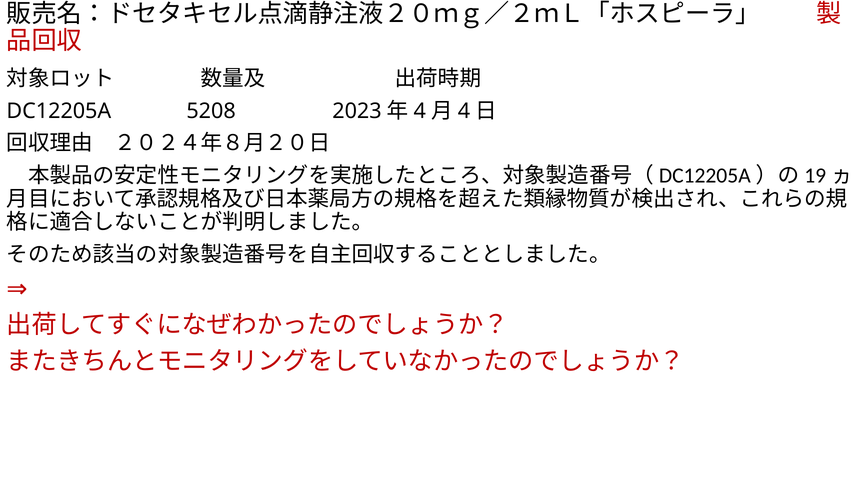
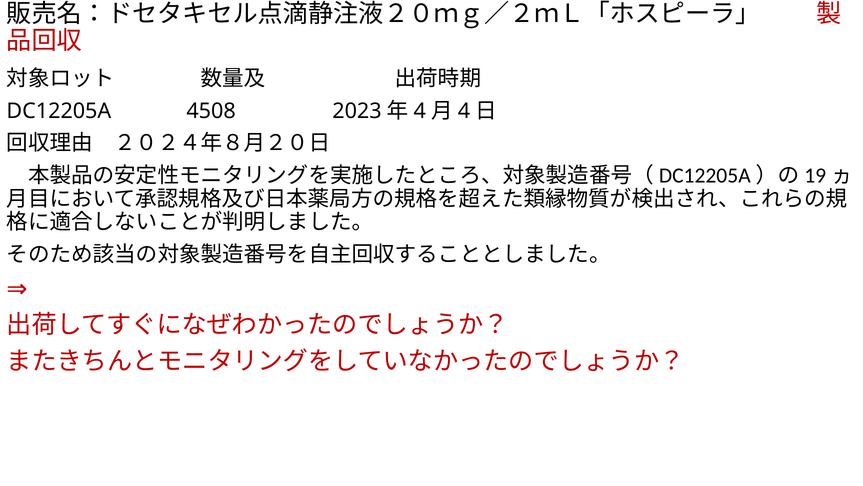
5208: 5208 -> 4508
